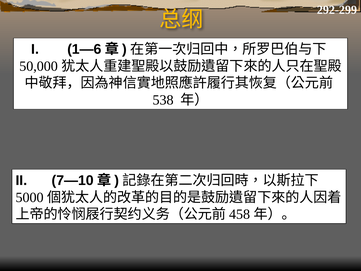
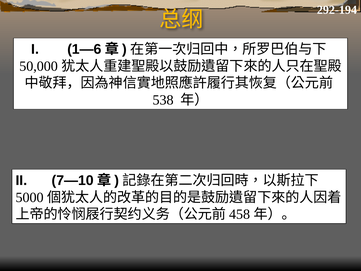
292-299: 292-299 -> 292-194
